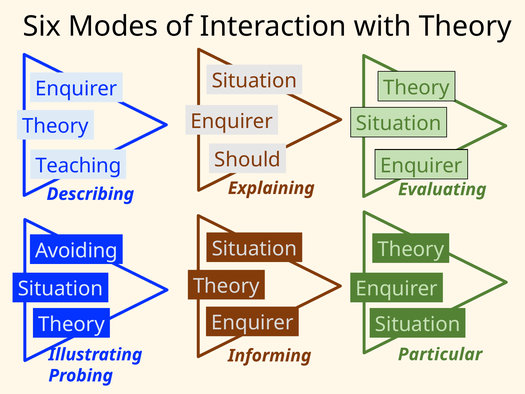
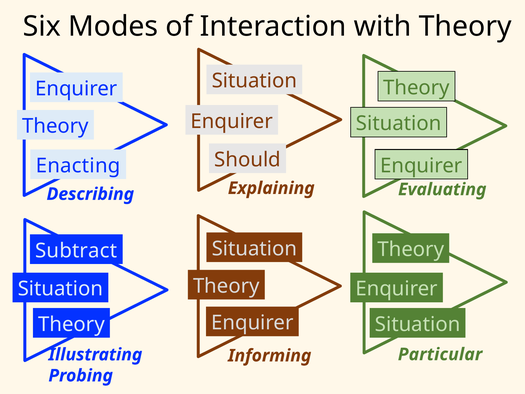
Teaching: Teaching -> Enacting
Avoiding: Avoiding -> Subtract
